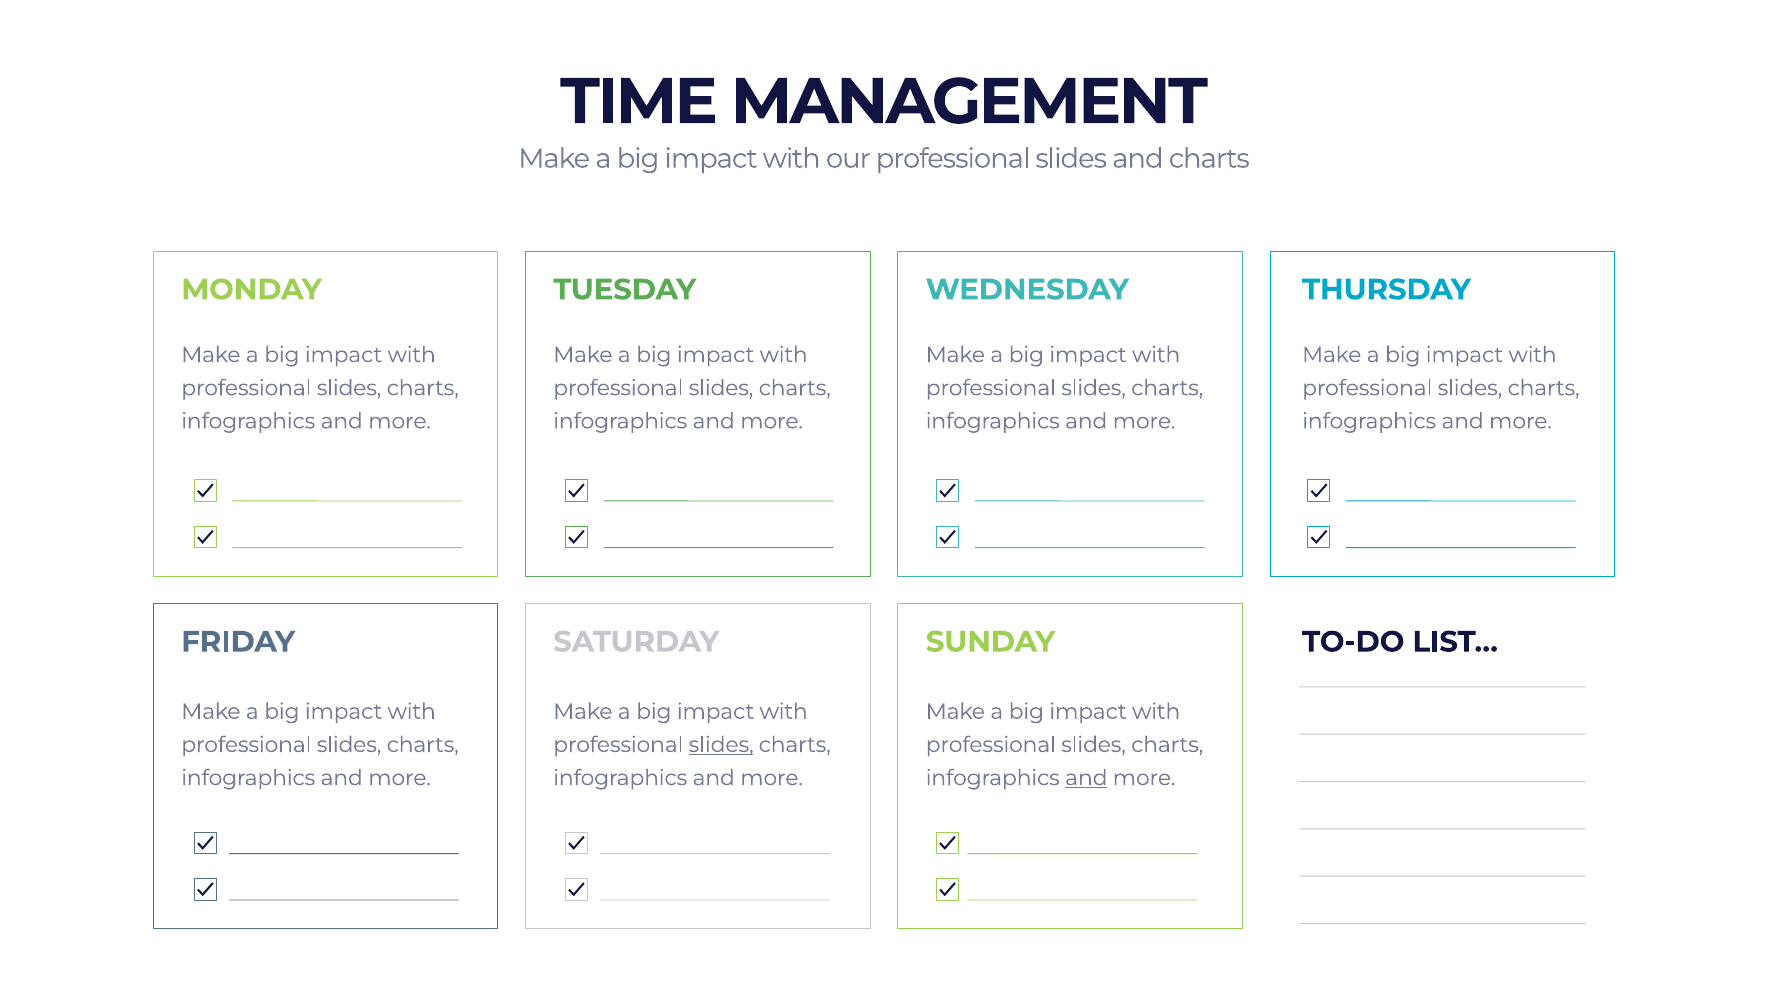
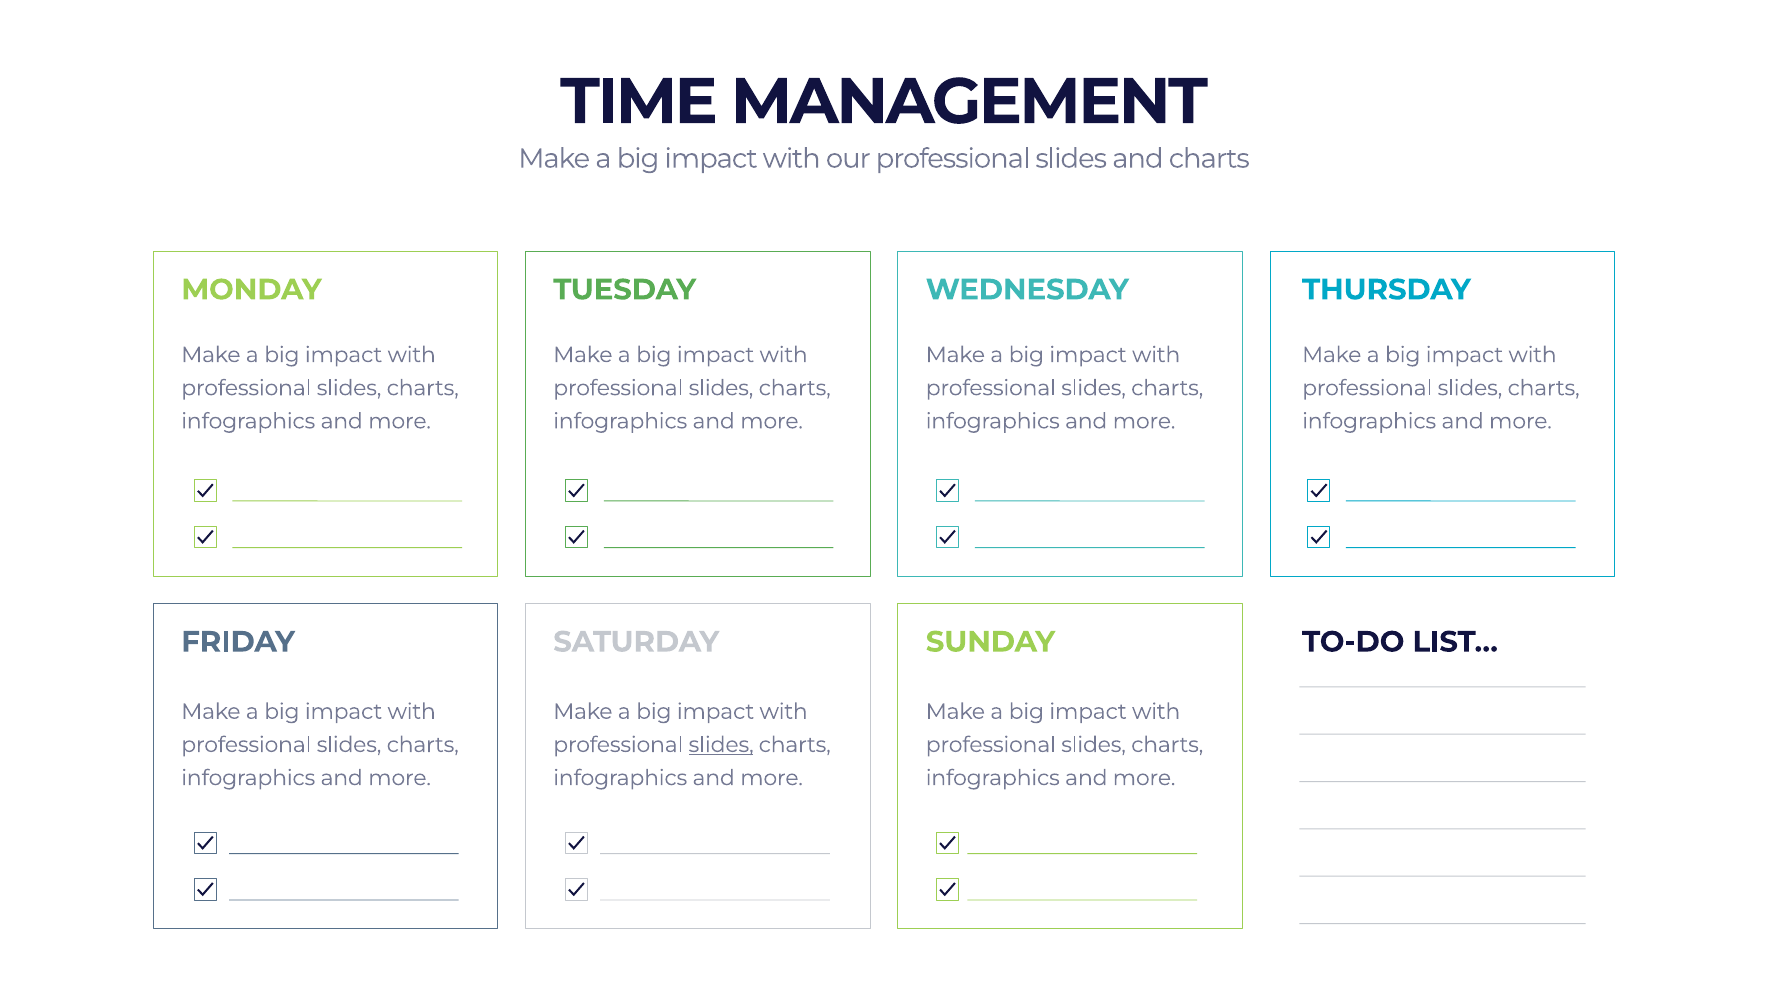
and at (1086, 778) underline: present -> none
